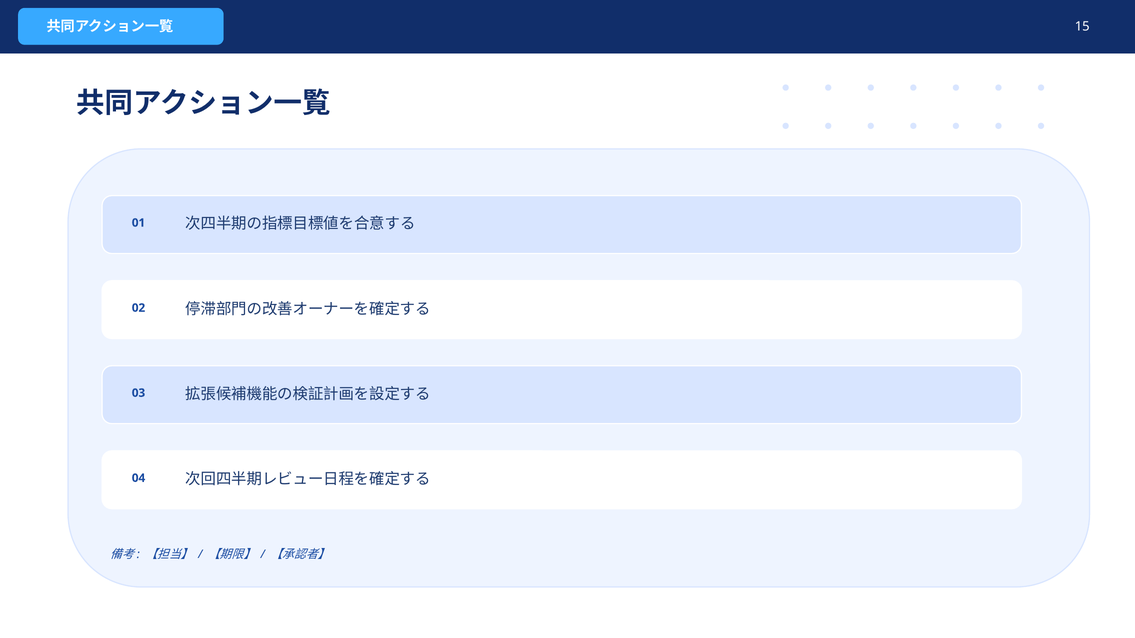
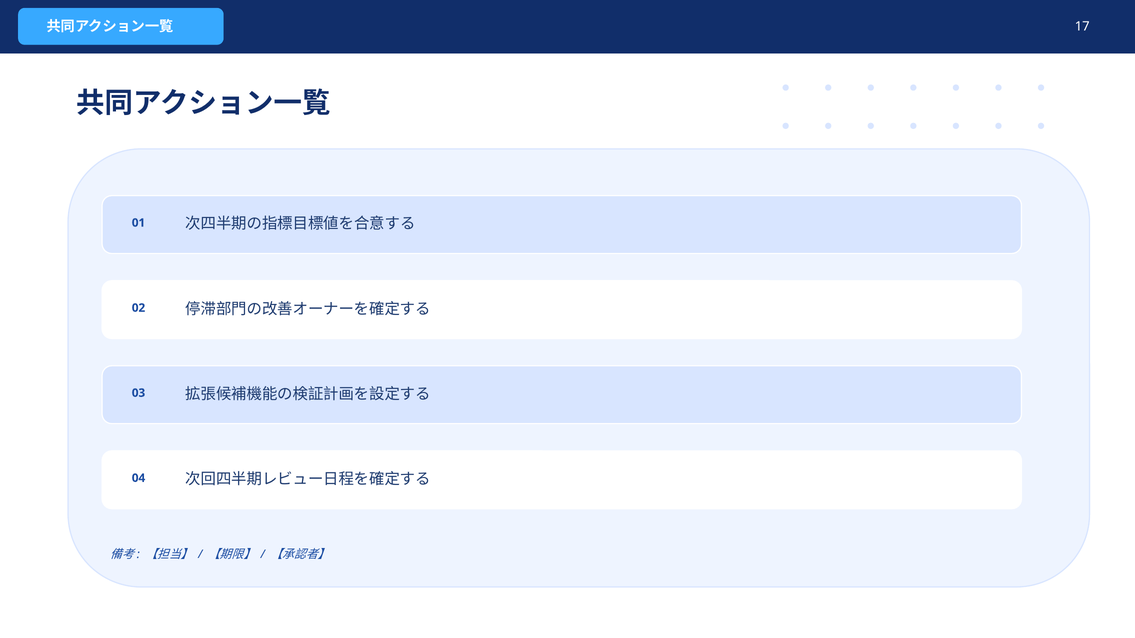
15: 15 -> 17
